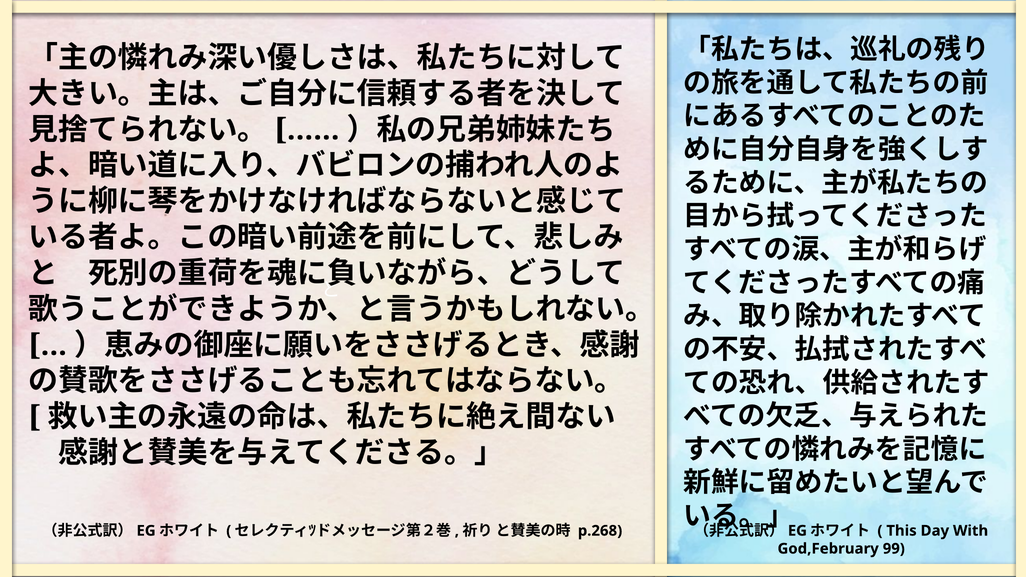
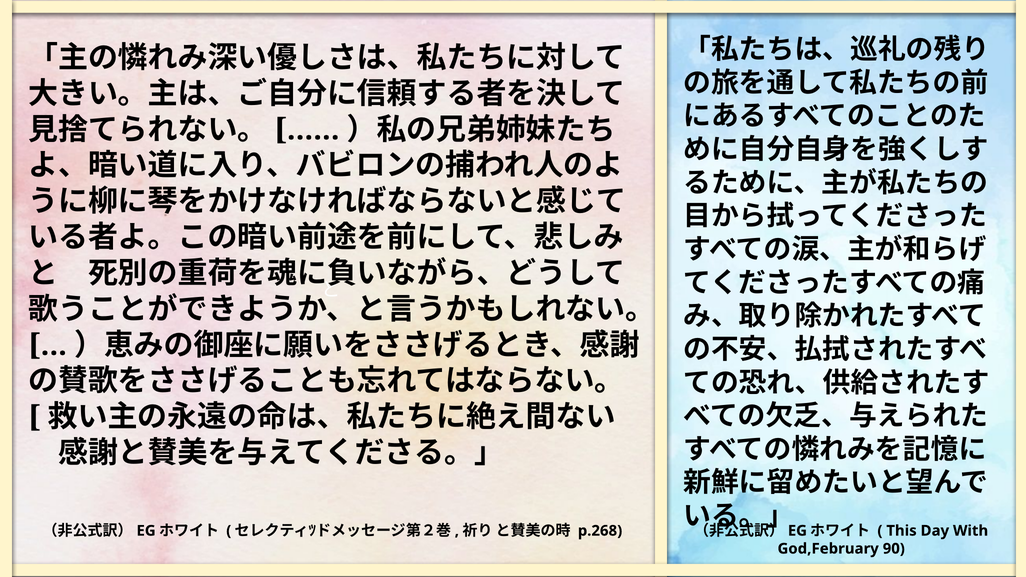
99: 99 -> 90
